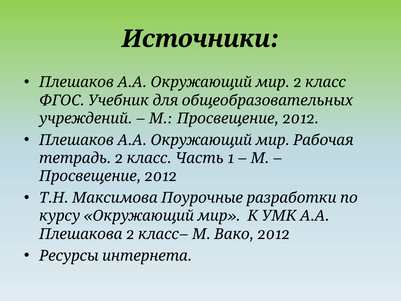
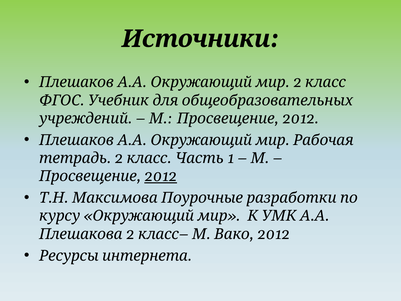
2012 at (161, 176) underline: none -> present
